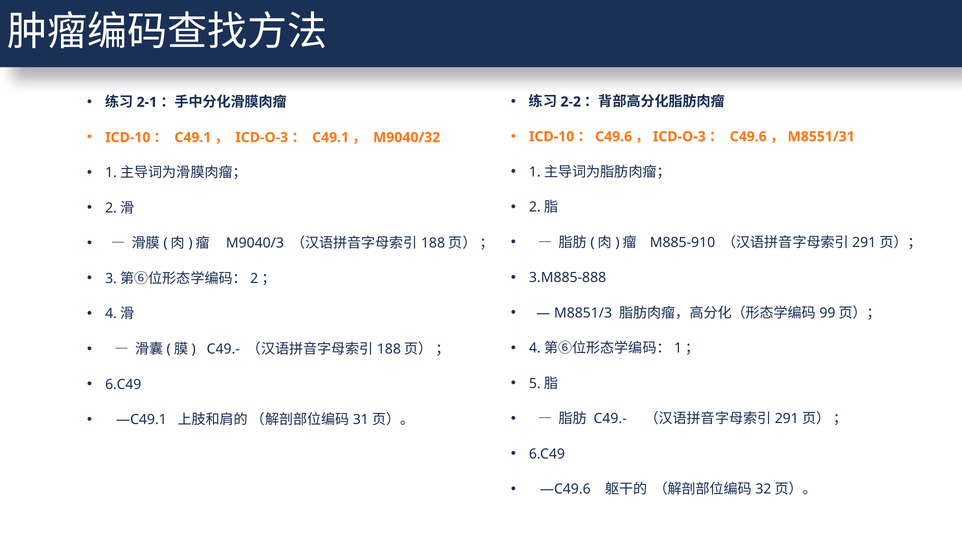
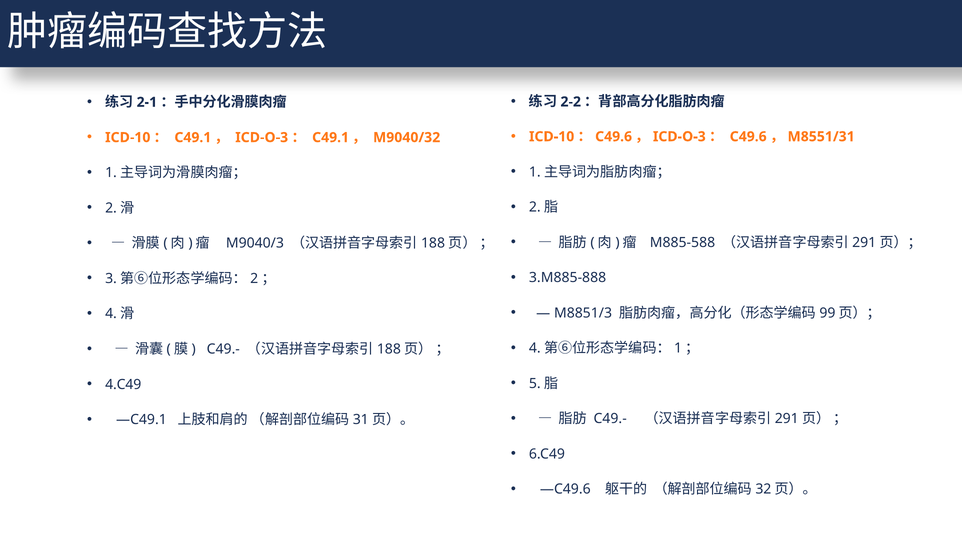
M885-910: M885-910 -> M885-588
6.C49 at (123, 384): 6.C49 -> 4.C49
